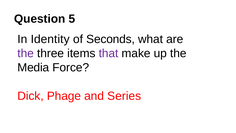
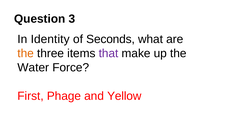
5: 5 -> 3
the at (26, 53) colour: purple -> orange
Media: Media -> Water
Dick: Dick -> First
Series: Series -> Yellow
